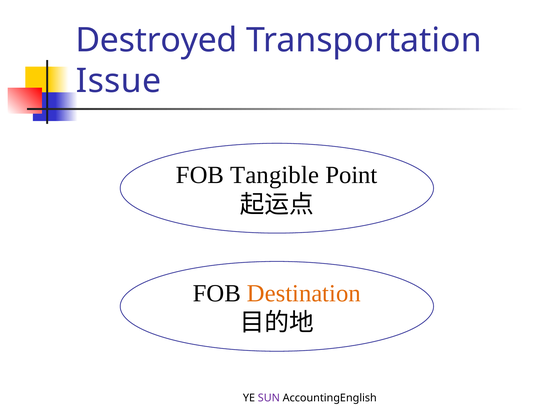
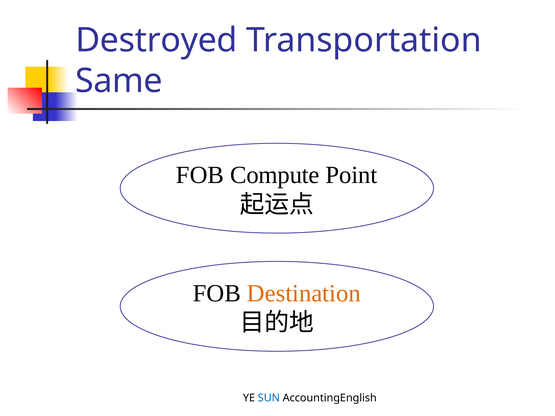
Issue: Issue -> Same
Tangible: Tangible -> Compute
SUN colour: purple -> blue
